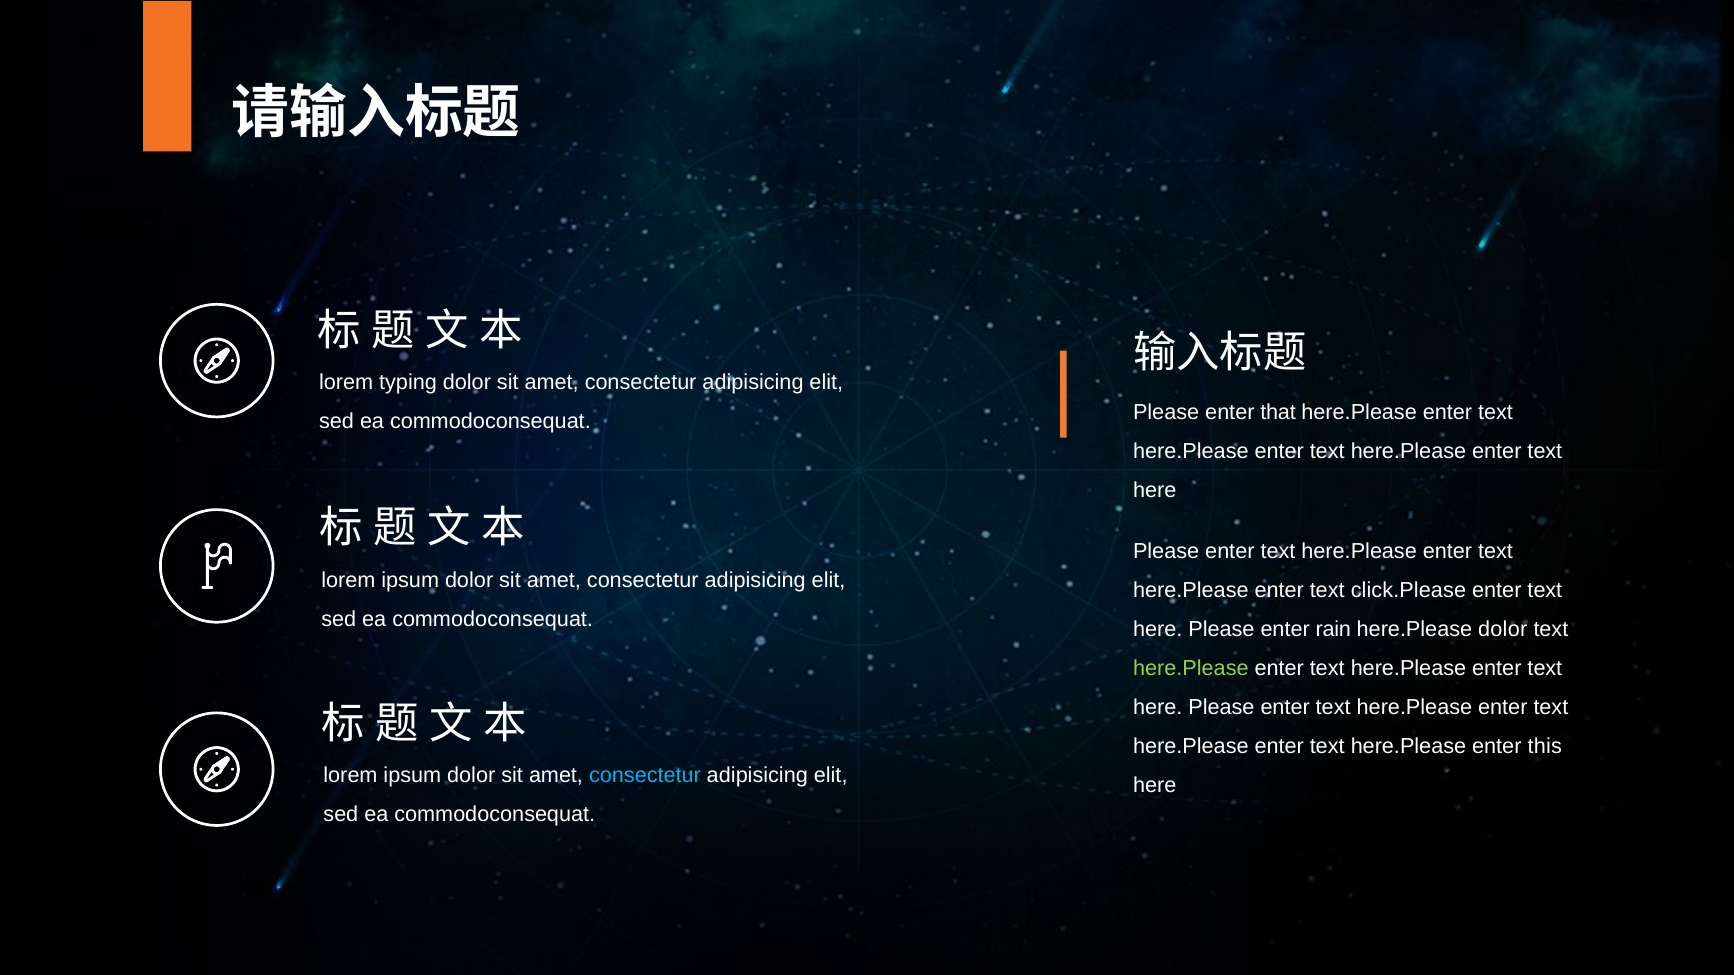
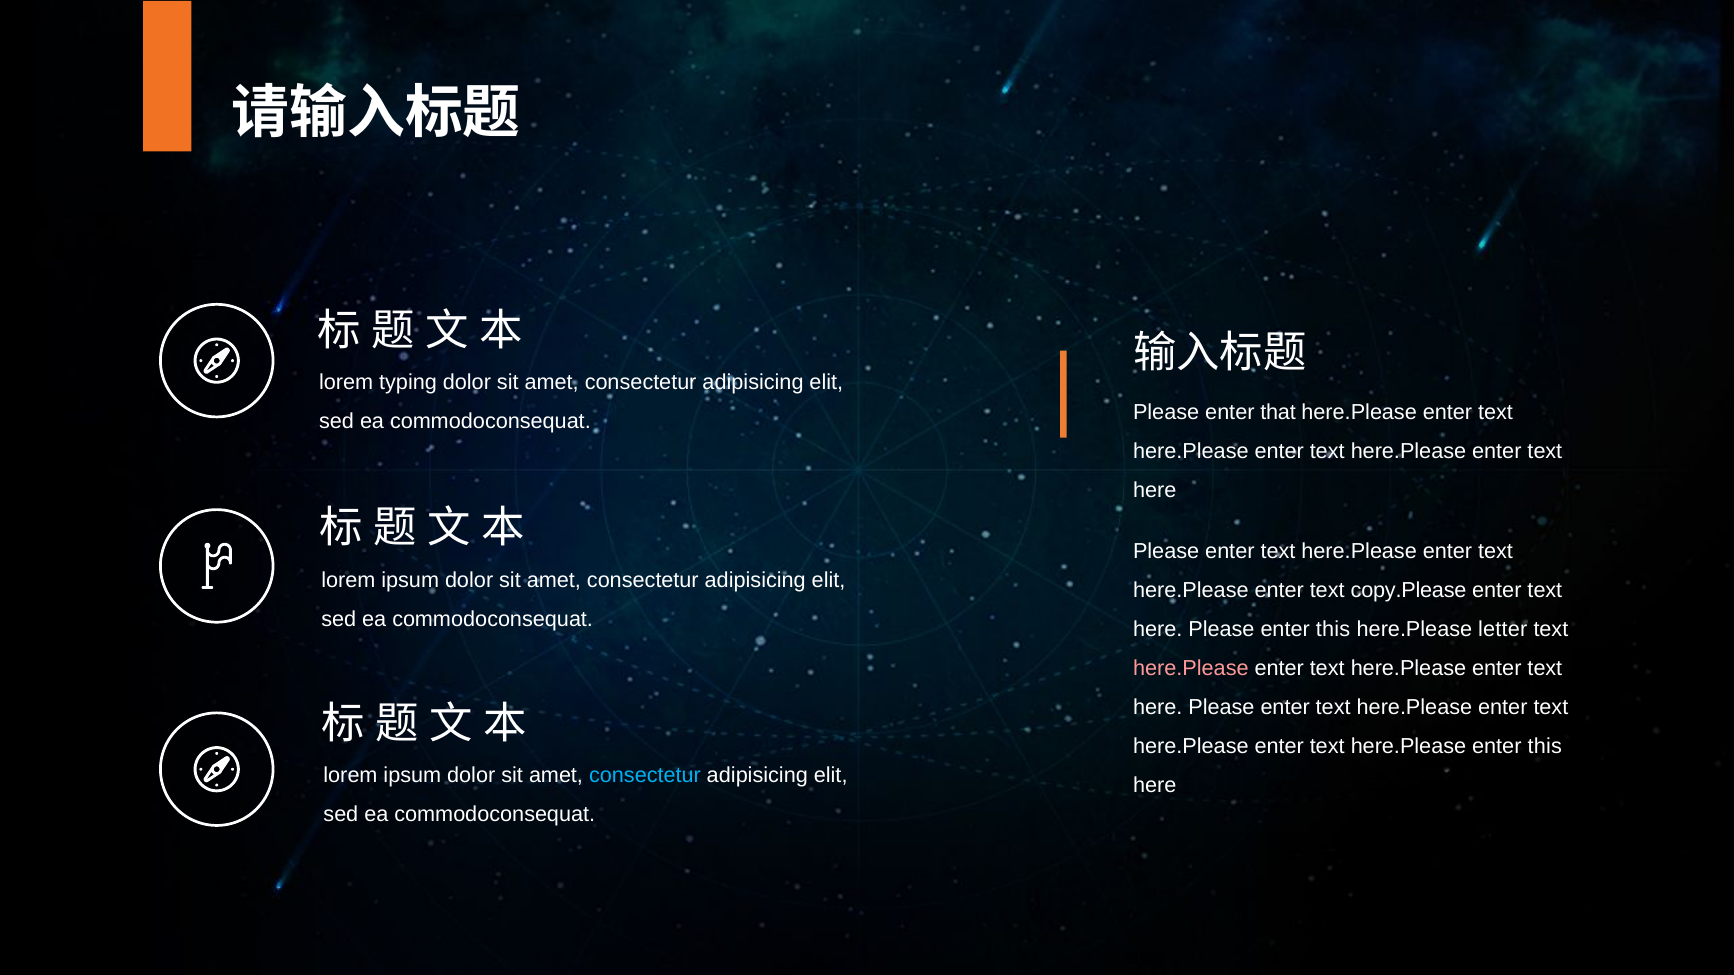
click.Please: click.Please -> copy.Please
Please enter rain: rain -> this
here.Please dolor: dolor -> letter
here.Please at (1191, 669) colour: light green -> pink
